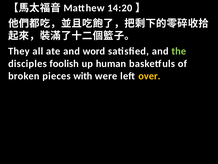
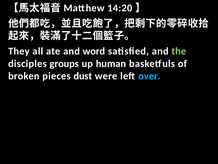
foolish: foolish -> groups
with: with -> dust
over colour: yellow -> light blue
